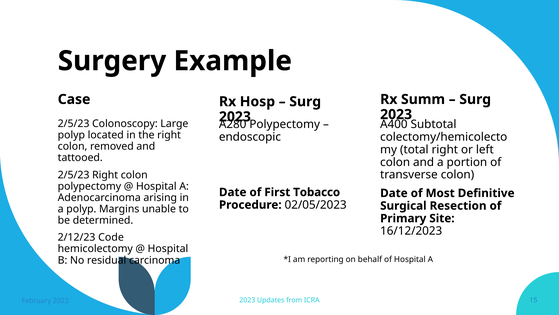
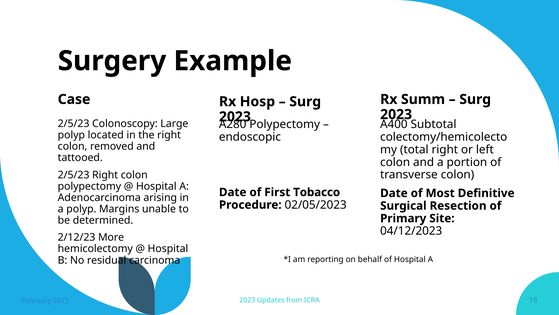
16/12/2023: 16/12/2023 -> 04/12/2023
Code: Code -> More
